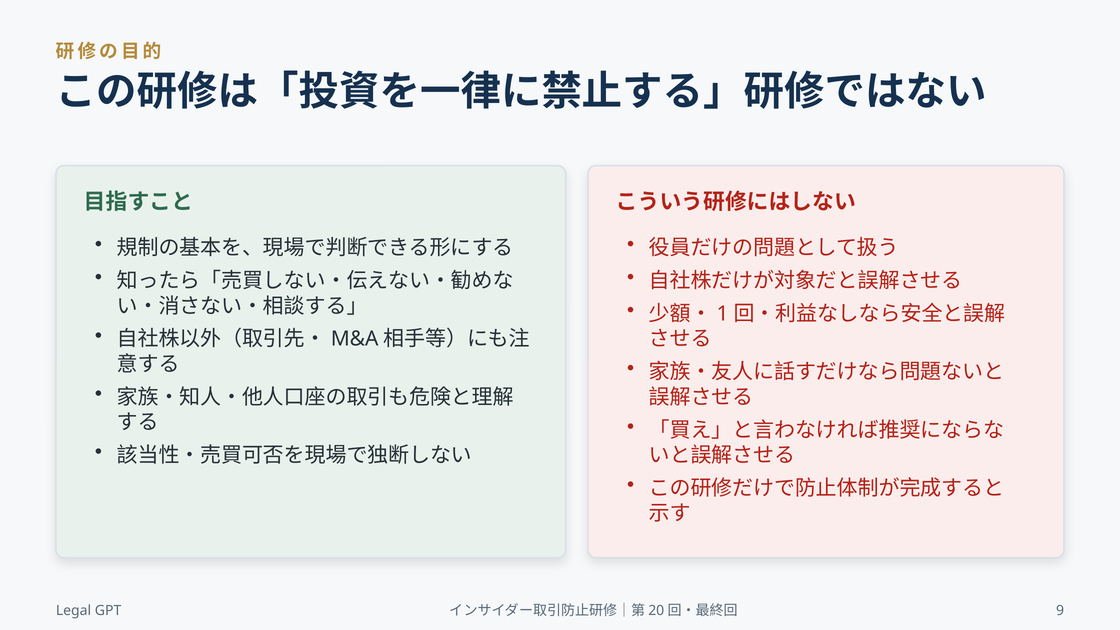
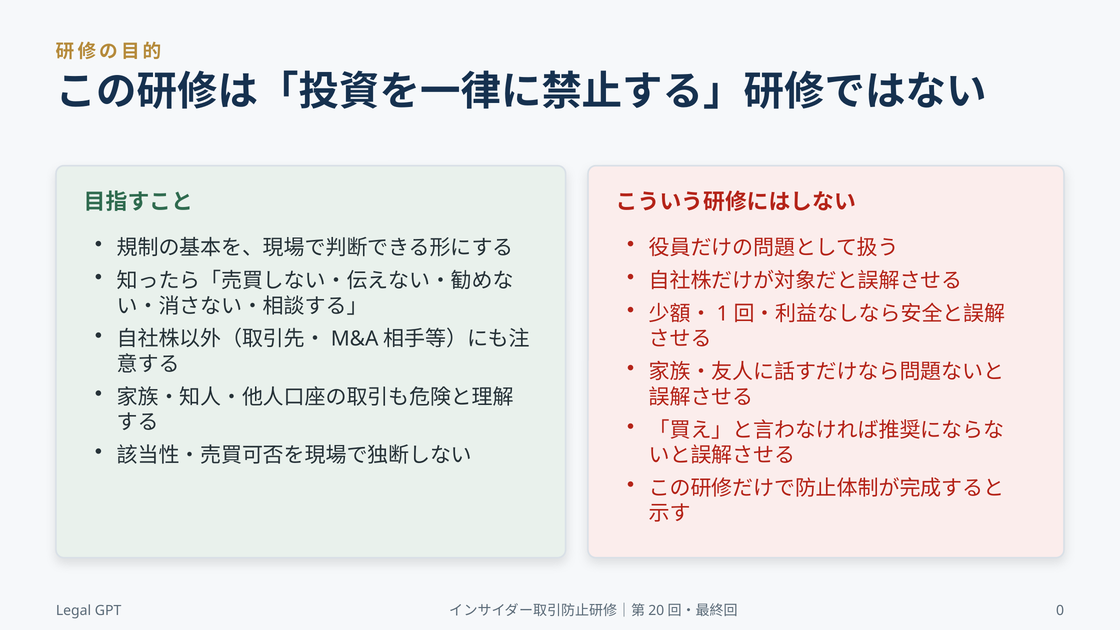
9: 9 -> 0
